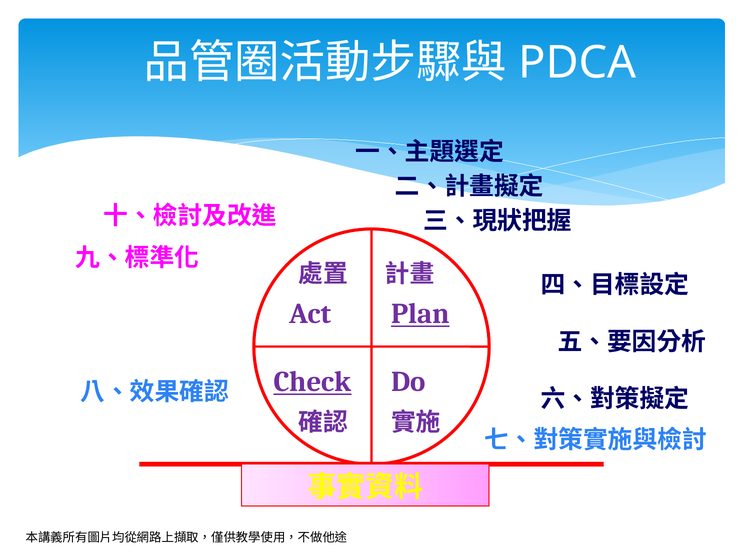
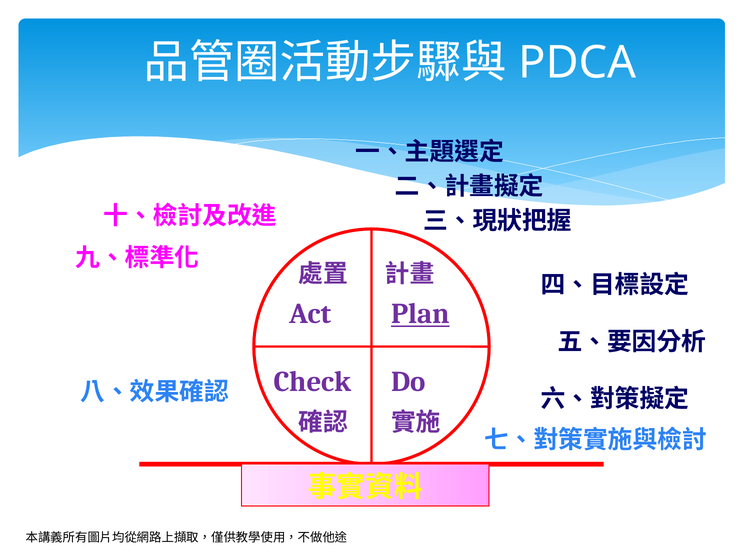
Check underline: present -> none
